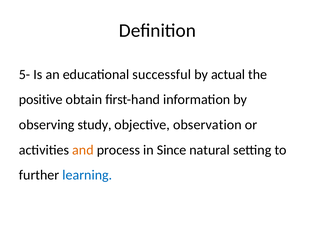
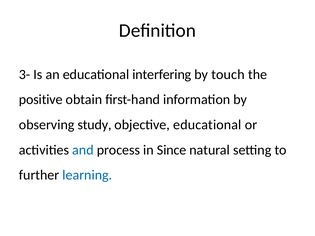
5-: 5- -> 3-
successful: successful -> interfering
actual: actual -> touch
objective observation: observation -> educational
and colour: orange -> blue
